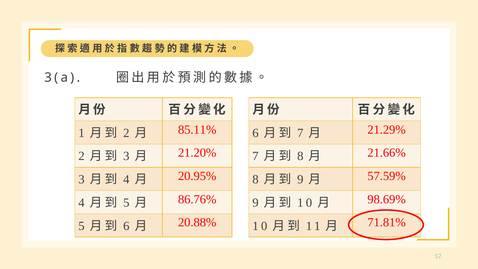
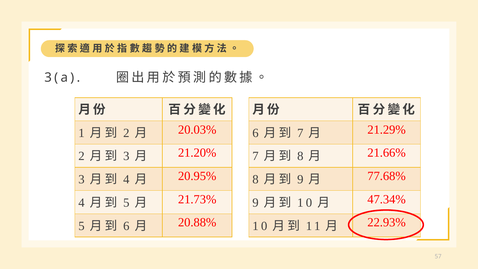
85.11%: 85.11% -> 20.03%
57.59%: 57.59% -> 77.68%
86.76%: 86.76% -> 21.73%
98.69%: 98.69% -> 47.34%
71.81%: 71.81% -> 22.93%
